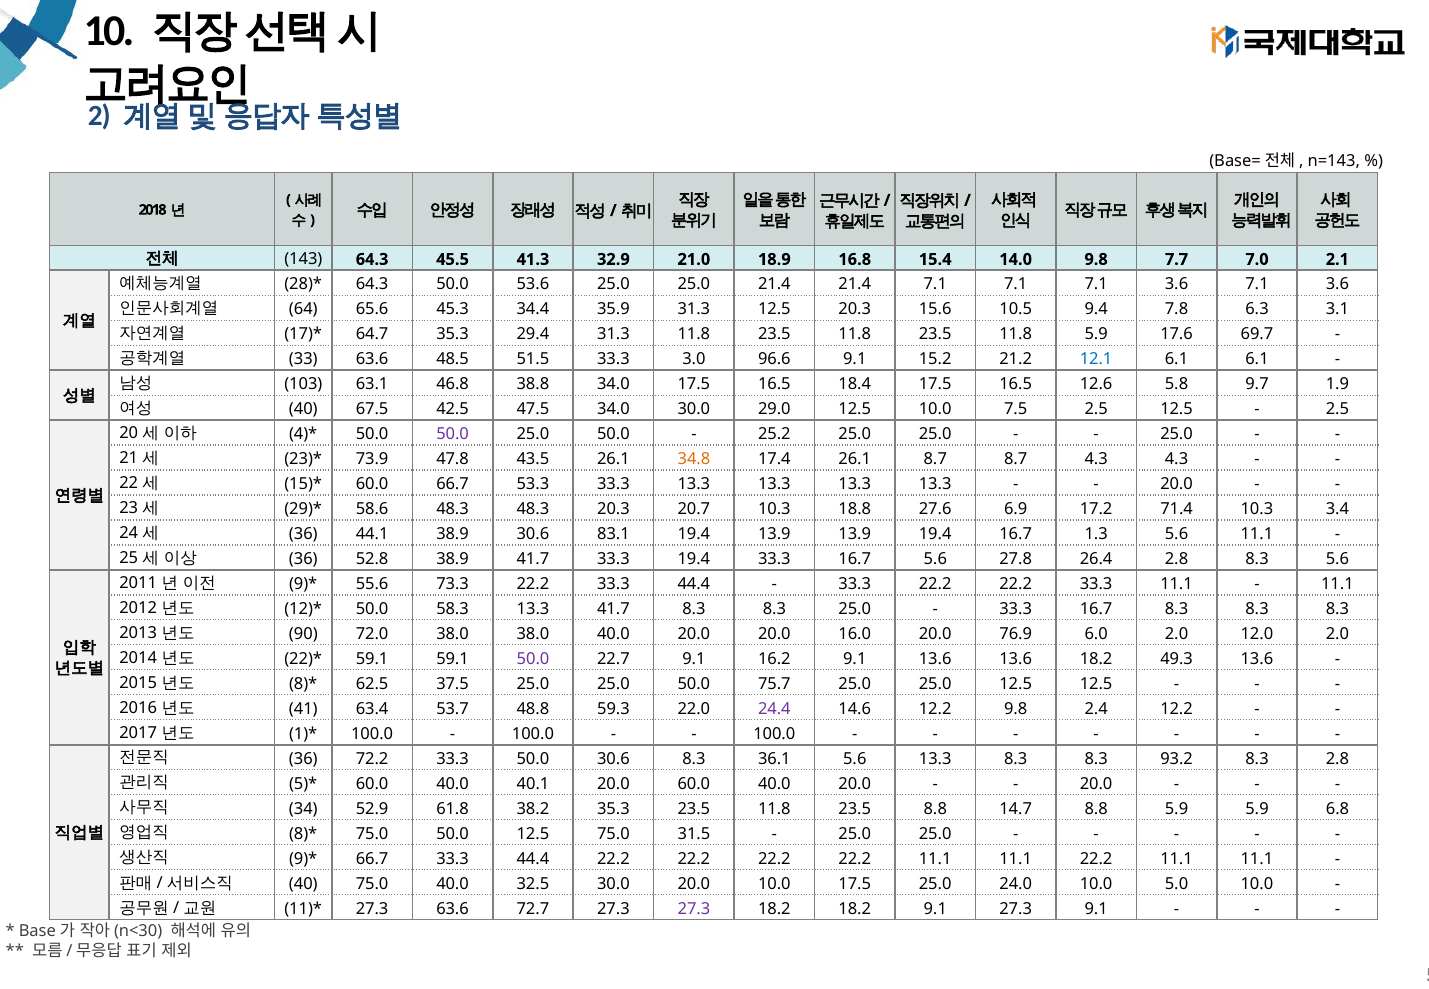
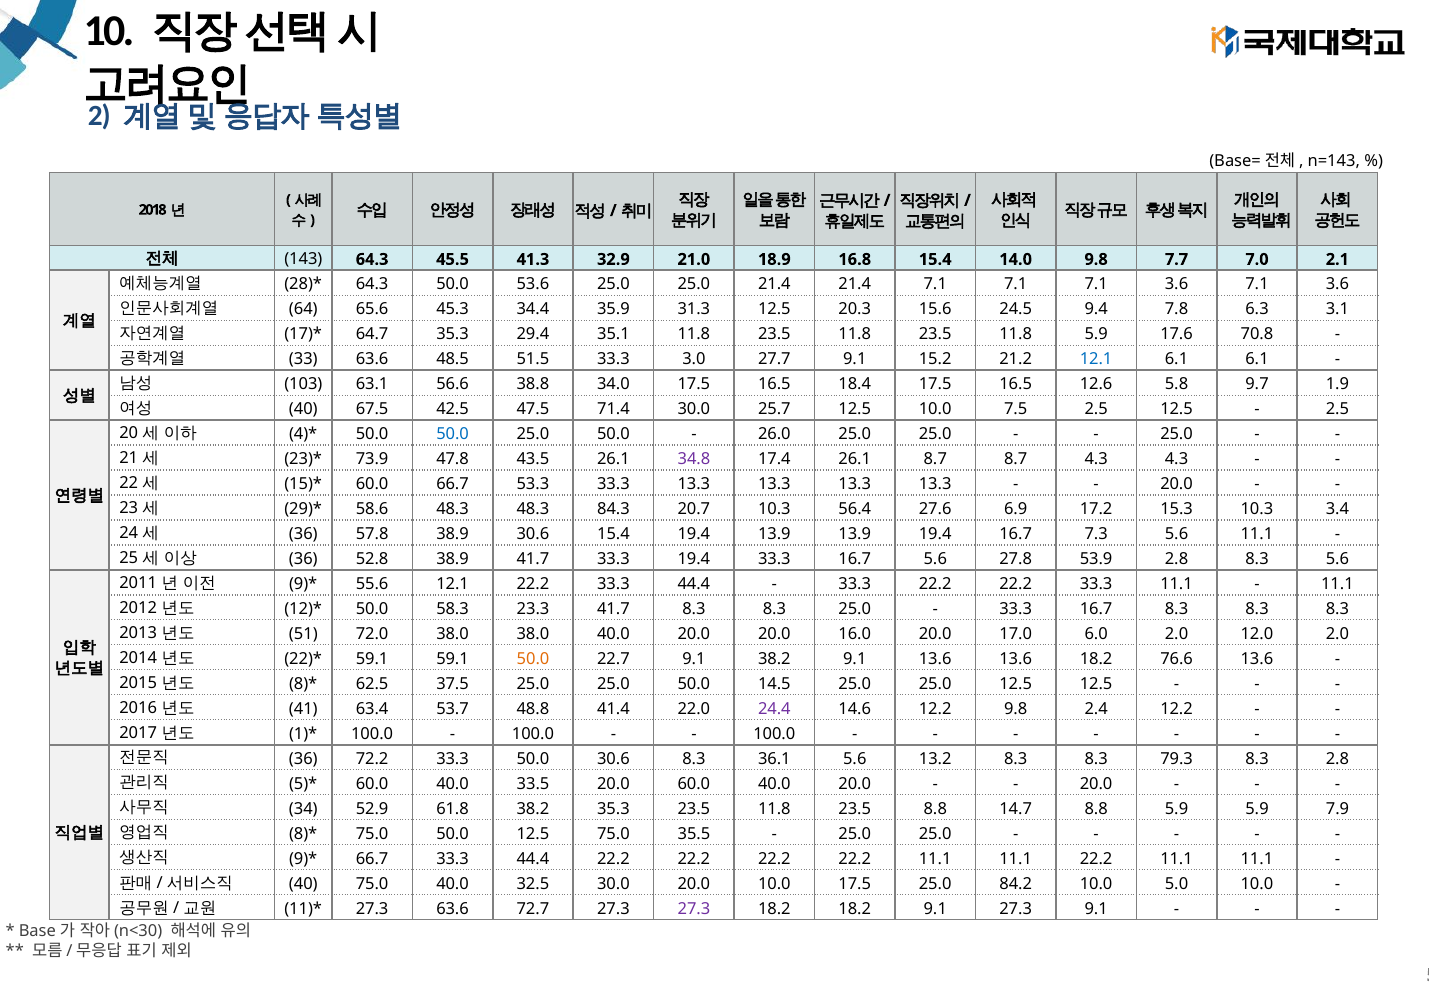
10.5: 10.5 -> 24.5
29.4 31.3: 31.3 -> 35.1
69.7: 69.7 -> 70.8
96.6: 96.6 -> 27.7
46.8: 46.8 -> 56.6
47.5 34.0: 34.0 -> 71.4
29.0: 29.0 -> 25.7
50.0 at (453, 434) colour: purple -> blue
25.2: 25.2 -> 26.0
34.8 colour: orange -> purple
48.3 20.3: 20.3 -> 84.3
18.8: 18.8 -> 56.4
71.4: 71.4 -> 15.3
44.1: 44.1 -> 57.8
30.6 83.1: 83.1 -> 15.4
1.3: 1.3 -> 7.3
26.4: 26.4 -> 53.9
55.6 73.3: 73.3 -> 12.1
58.3 13.3: 13.3 -> 23.3
90: 90 -> 51
76.9: 76.9 -> 17.0
50.0 at (533, 659) colour: purple -> orange
9.1 16.2: 16.2 -> 38.2
49.3: 49.3 -> 76.6
75.7: 75.7 -> 14.5
59.3: 59.3 -> 41.4
5.6 13.3: 13.3 -> 13.2
93.2: 93.2 -> 79.3
40.1: 40.1 -> 33.5
6.8: 6.8 -> 7.9
31.5: 31.5 -> 35.5
24.0: 24.0 -> 84.2
